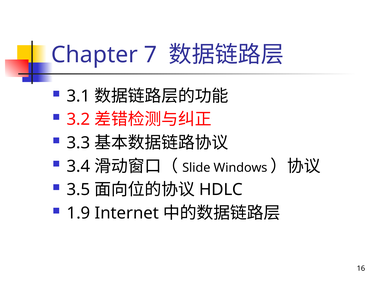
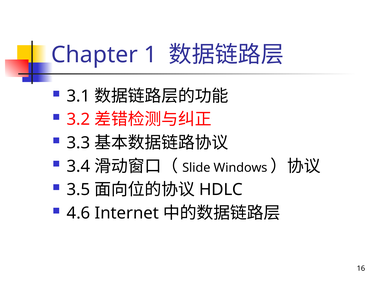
7: 7 -> 1
1.9: 1.9 -> 4.6
